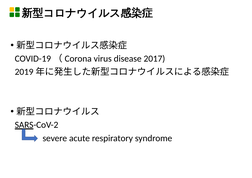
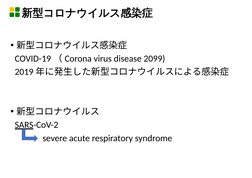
2017: 2017 -> 2099
